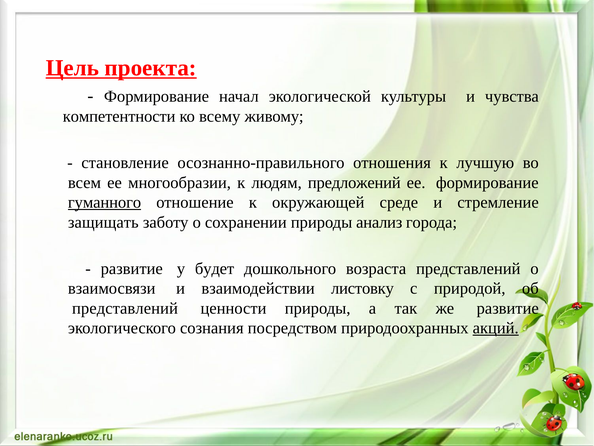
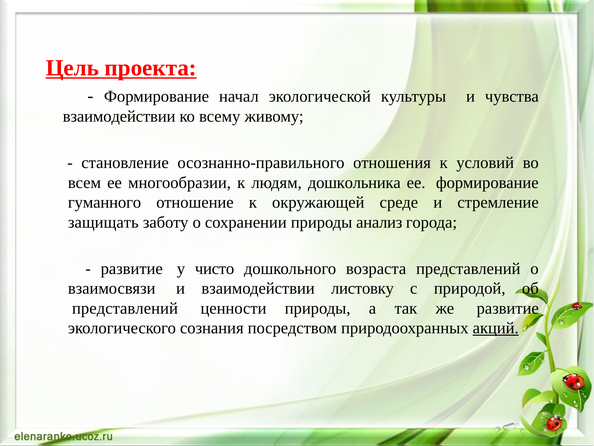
компетентности at (119, 116): компетентности -> взаимодействии
лучшую: лучшую -> условий
предложений: предложений -> дошкольника
гуманного underline: present -> none
будет: будет -> чисто
